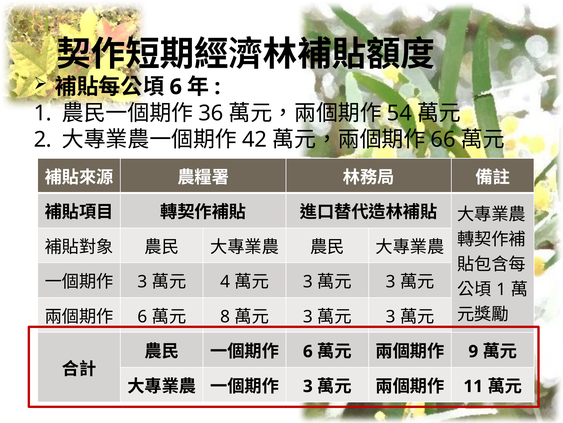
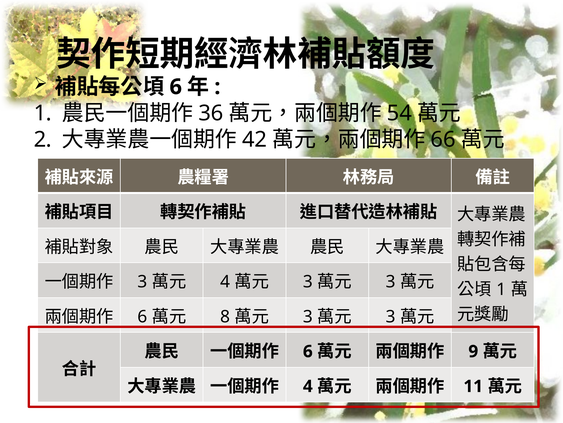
3 at (308, 386): 3 -> 4
